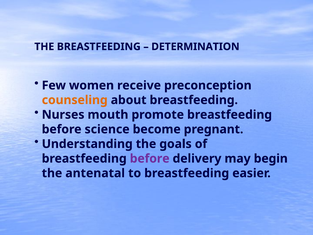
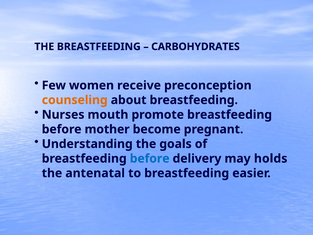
DETERMINATION: DETERMINATION -> CARBOHYDRATES
science: science -> mother
before at (150, 158) colour: purple -> blue
begin: begin -> holds
